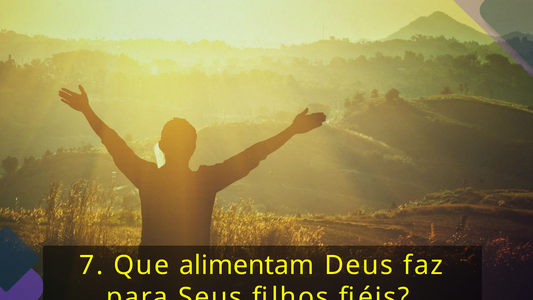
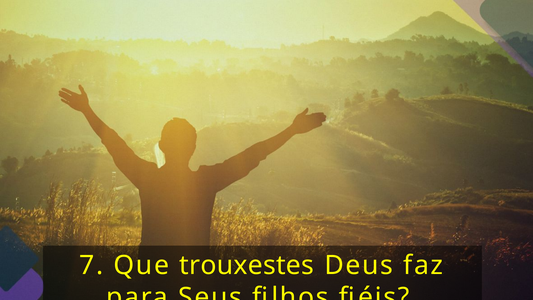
alimentam: alimentam -> trouxestes
